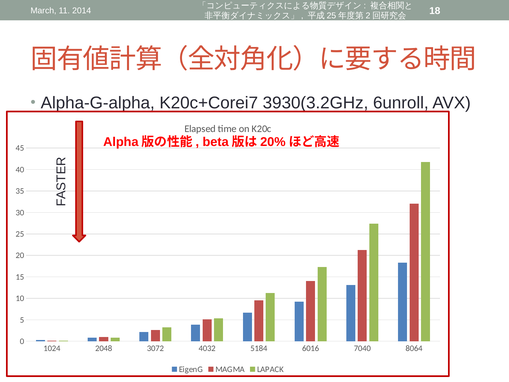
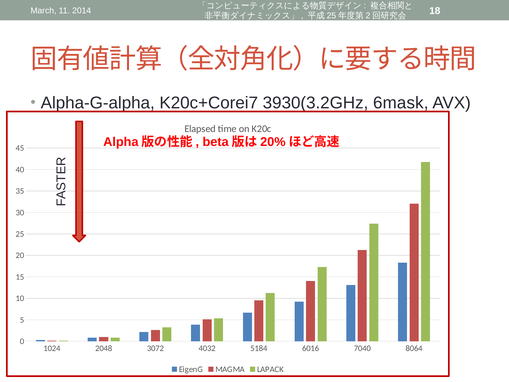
6unroll: 6unroll -> 6mask
